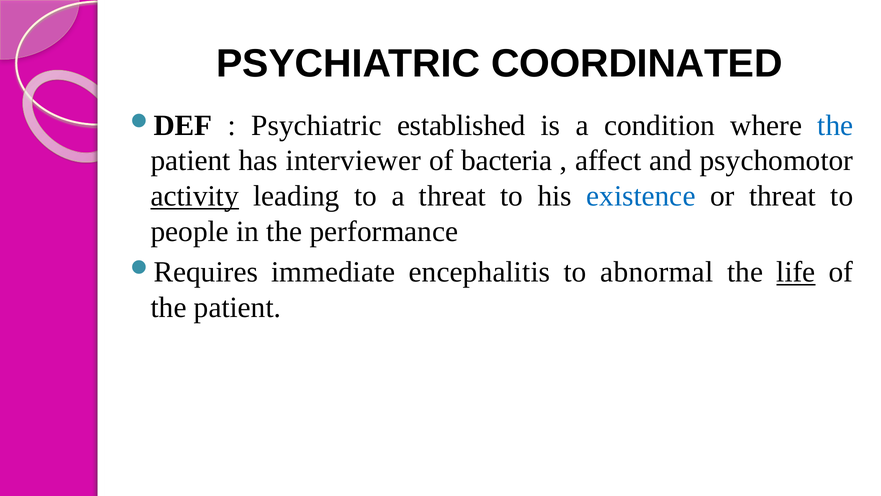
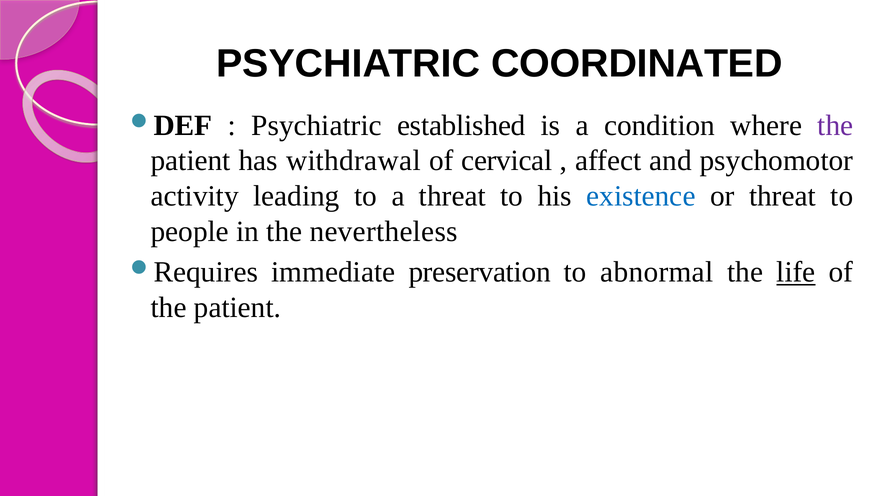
the at (835, 125) colour: blue -> purple
interviewer: interviewer -> withdrawal
bacteria: bacteria -> cervical
activity underline: present -> none
performance: performance -> nevertheless
encephalitis: encephalitis -> preservation
